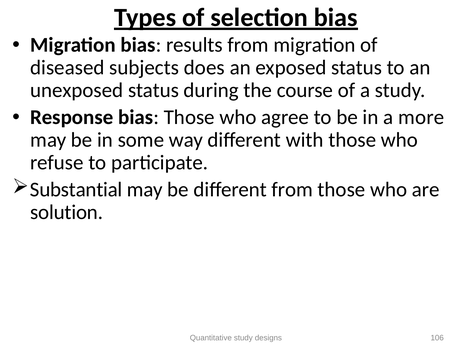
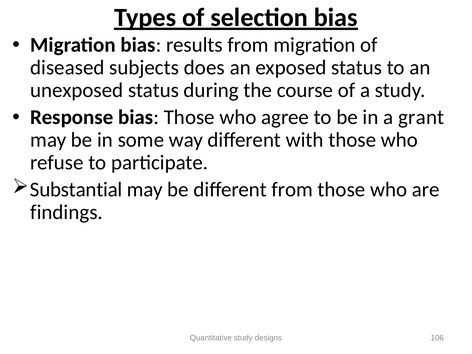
more: more -> grant
solution: solution -> findings
